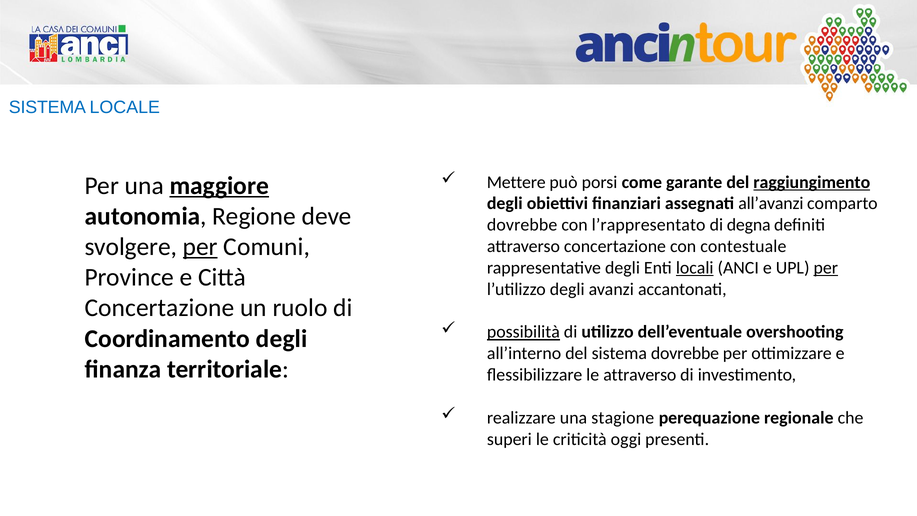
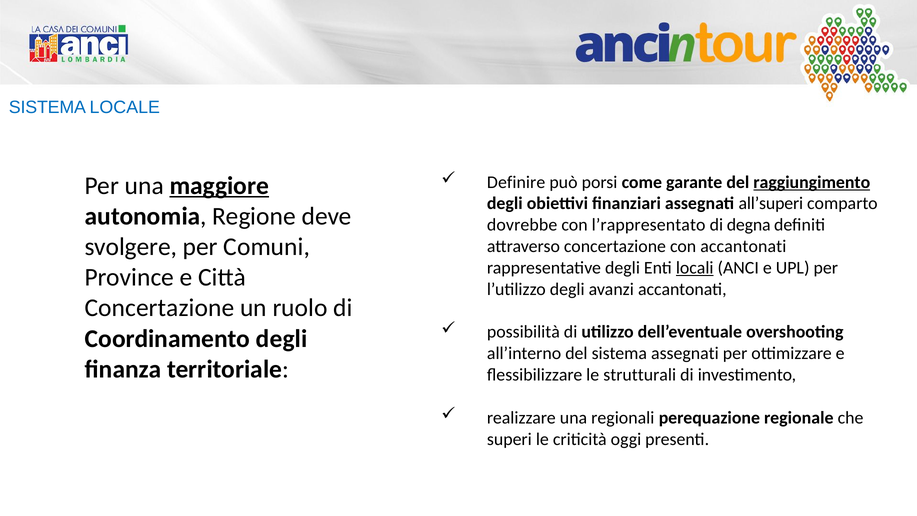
Mettere: Mettere -> Definire
all’avanzi: all’avanzi -> all’superi
per at (200, 247) underline: present -> none
con contestuale: contestuale -> accantonati
per at (826, 268) underline: present -> none
possibilità underline: present -> none
sistema dovrebbe: dovrebbe -> assegnati
le attraverso: attraverso -> strutturali
stagione: stagione -> regionali
